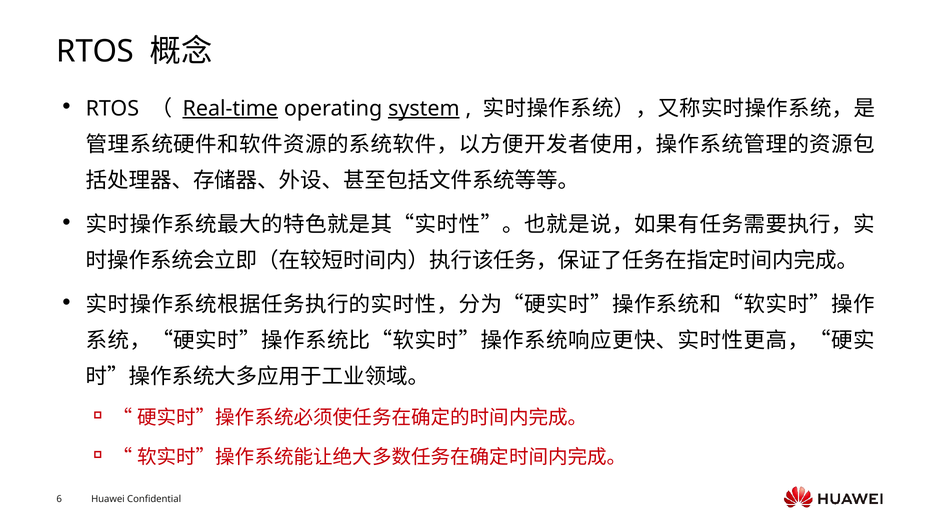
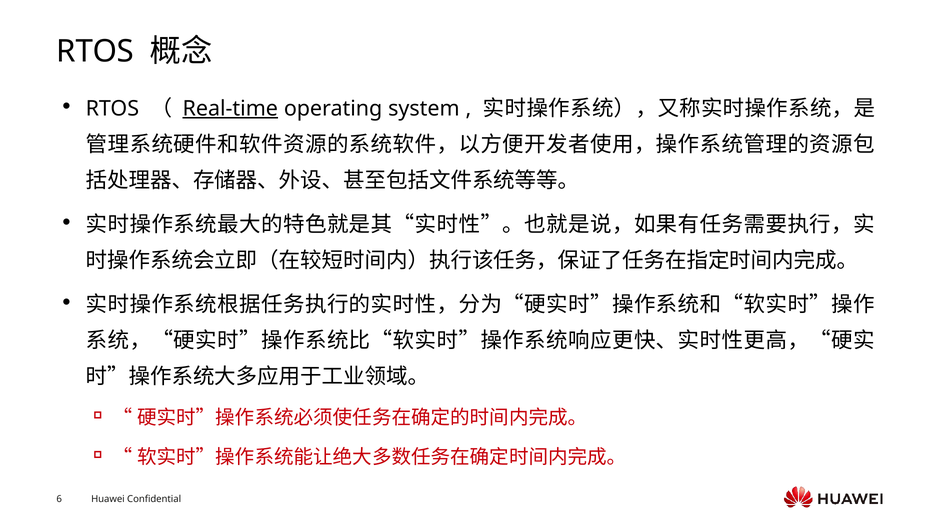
system underline: present -> none
